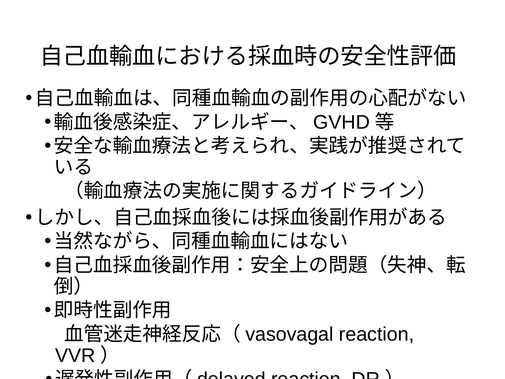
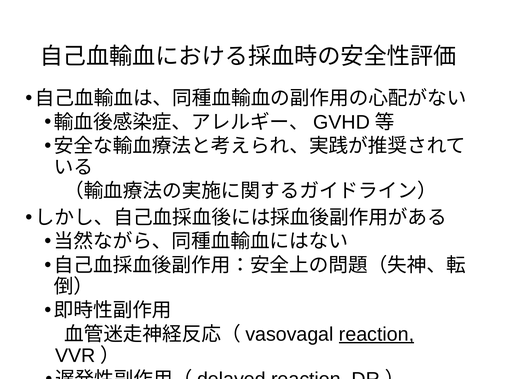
reaction at (377, 334) underline: none -> present
